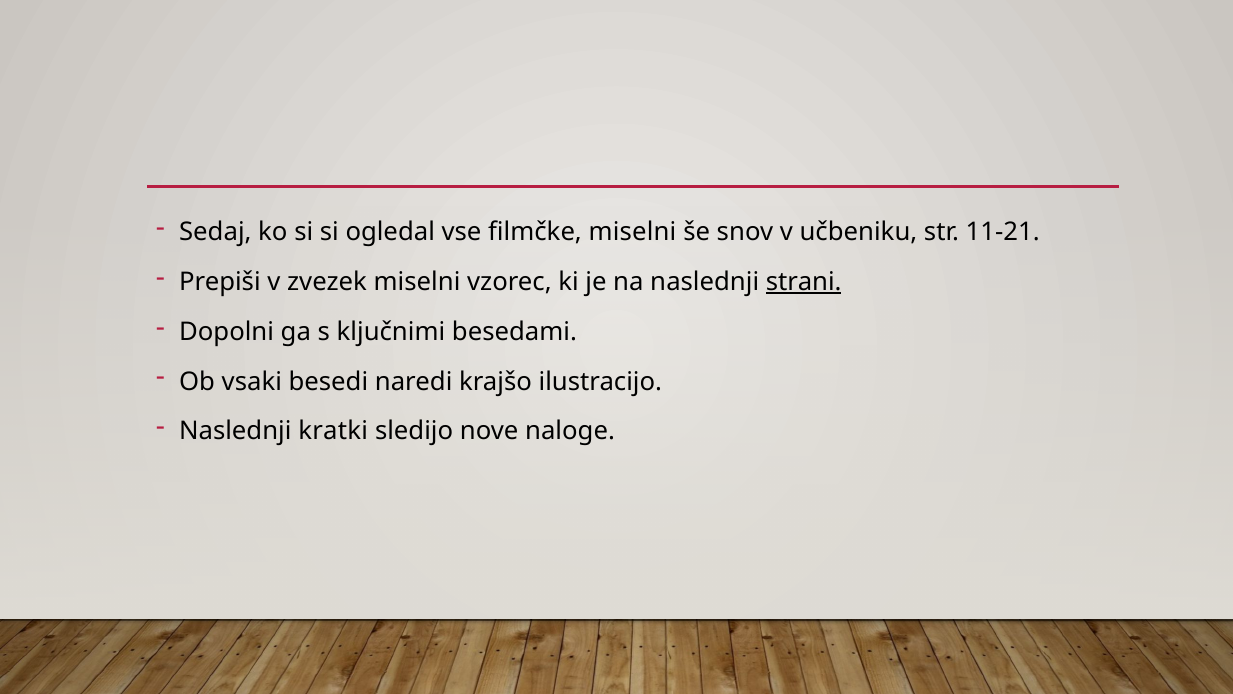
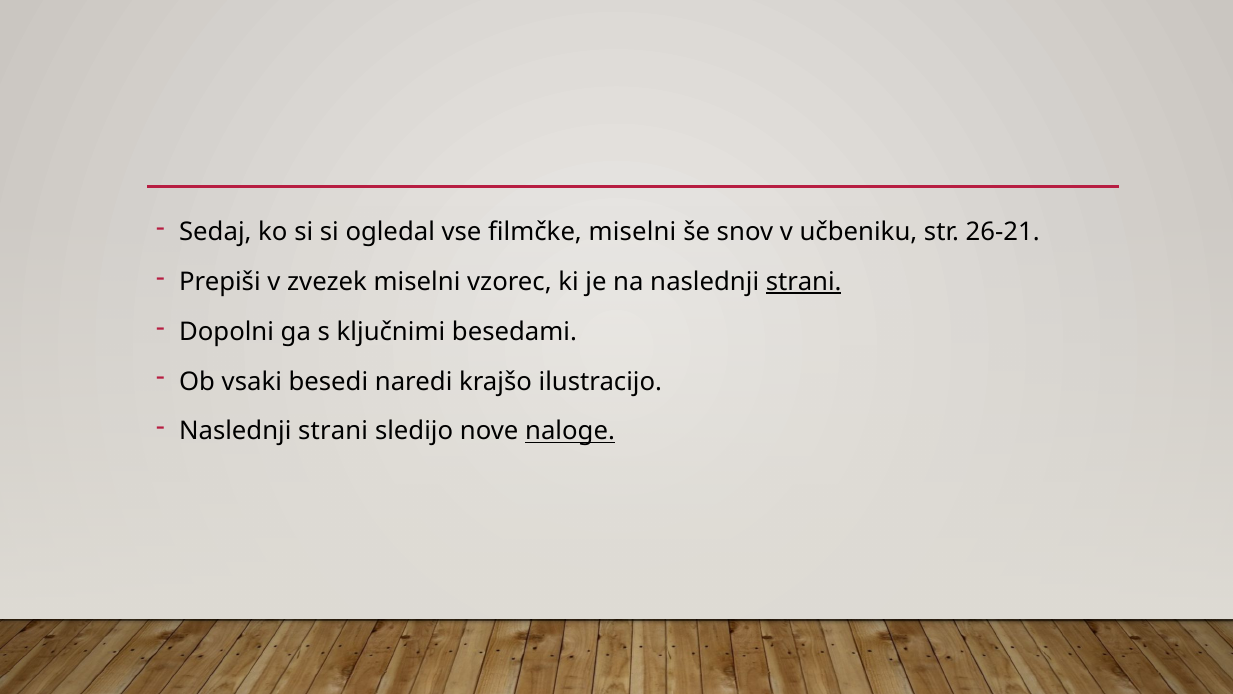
11-21: 11-21 -> 26-21
kratki at (333, 431): kratki -> strani
naloge underline: none -> present
